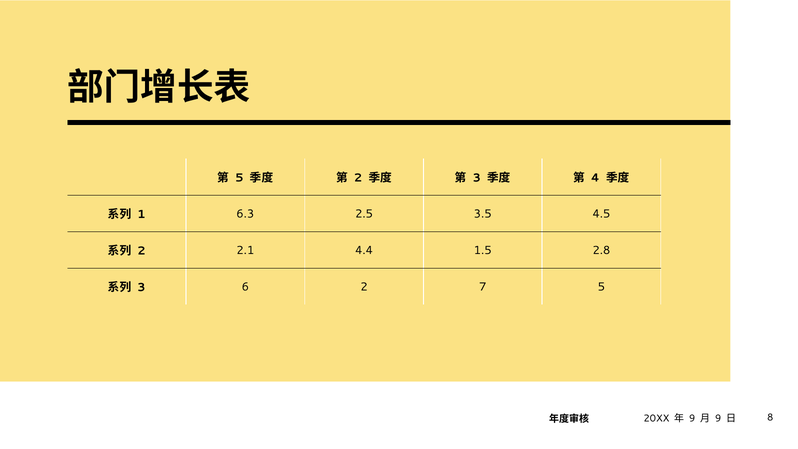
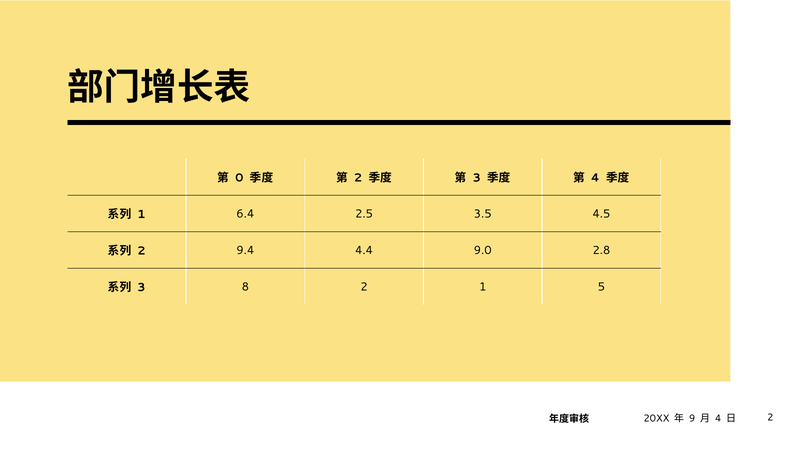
5 at (239, 178): 5 -> 0
6.3: 6.3 -> 6.4
2.1: 2.1 -> 9.4
1.5: 1.5 -> 9.0
6: 6 -> 8
2 7: 7 -> 1
9 at (718, 419): 9 -> 4
8 at (770, 417): 8 -> 2
